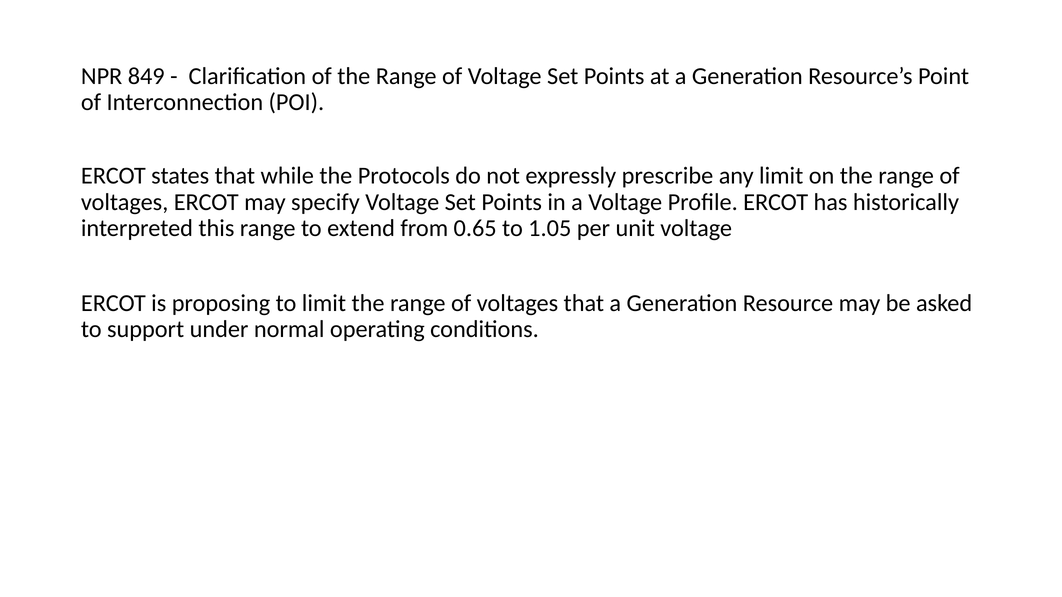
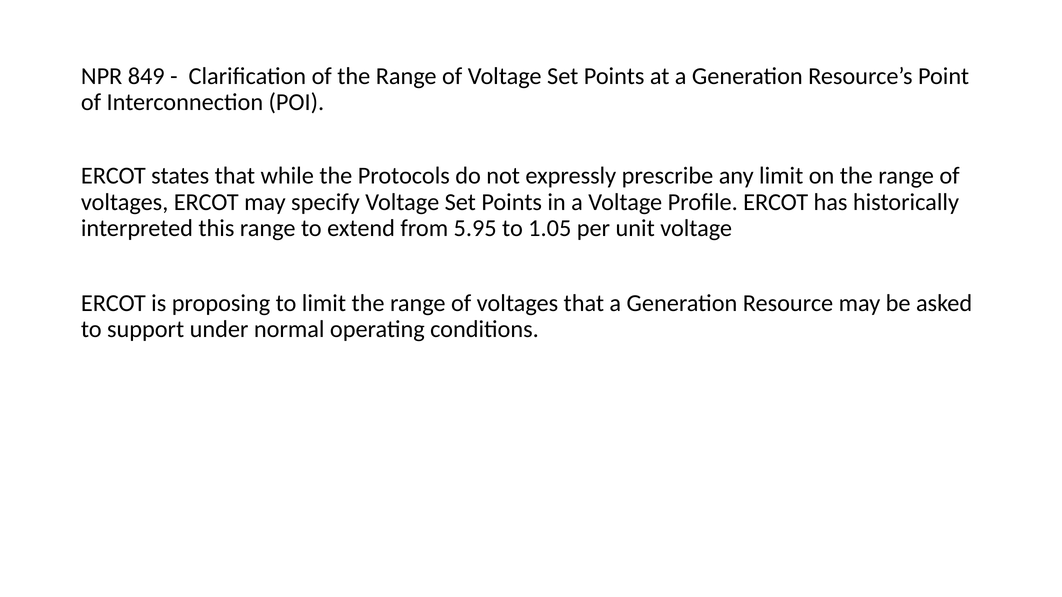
0.65: 0.65 -> 5.95
